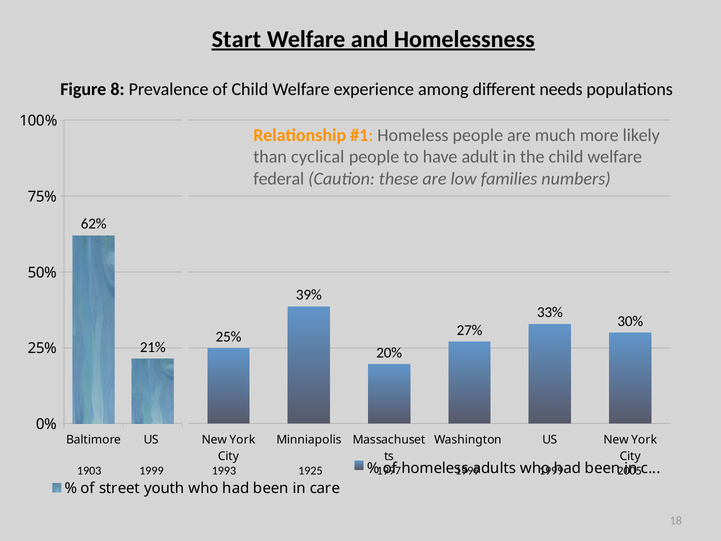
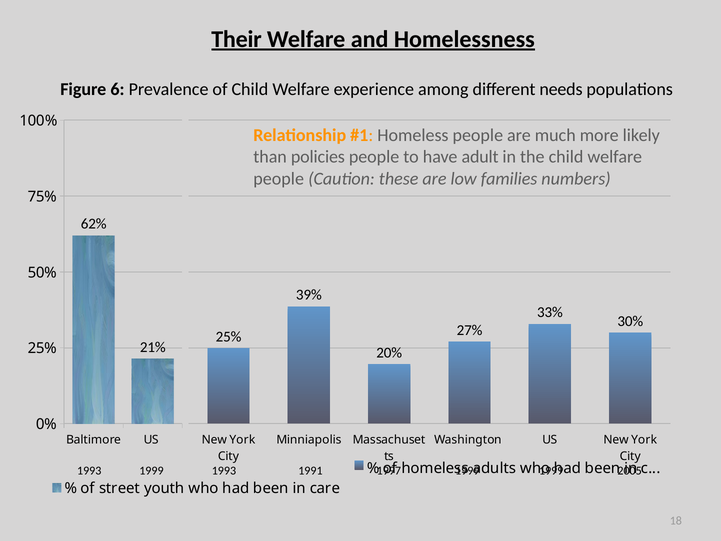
Start: Start -> Their
8: 8 -> 6
cyclical: cyclical -> policies
federal at (279, 178): federal -> people
1903 at (89, 471): 1903 -> 1993
1925: 1925 -> 1991
